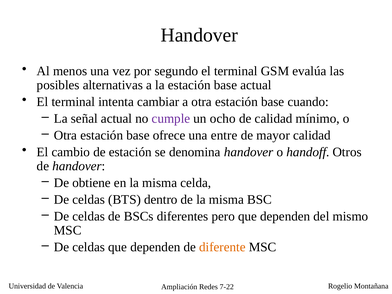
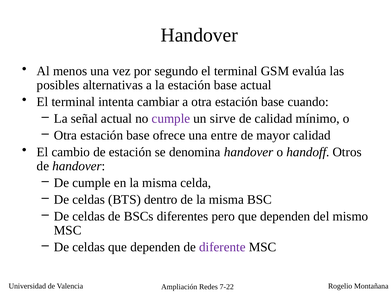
ocho: ocho -> sirve
De obtiene: obtiene -> cumple
diferente colour: orange -> purple
